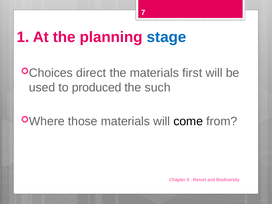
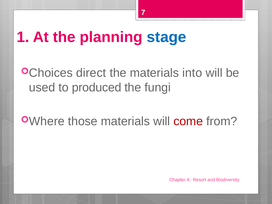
first: first -> into
such: such -> fungi
come colour: black -> red
